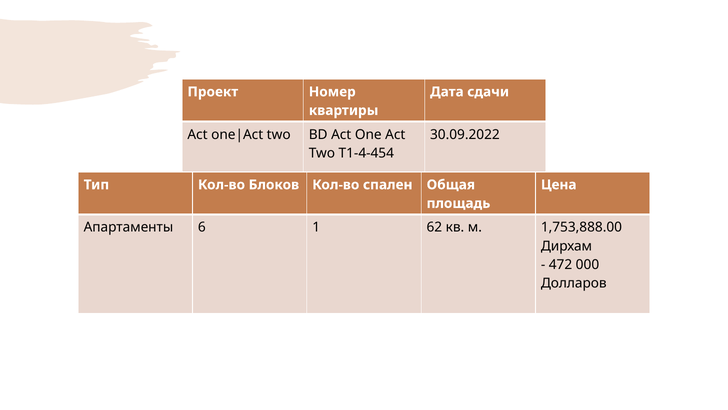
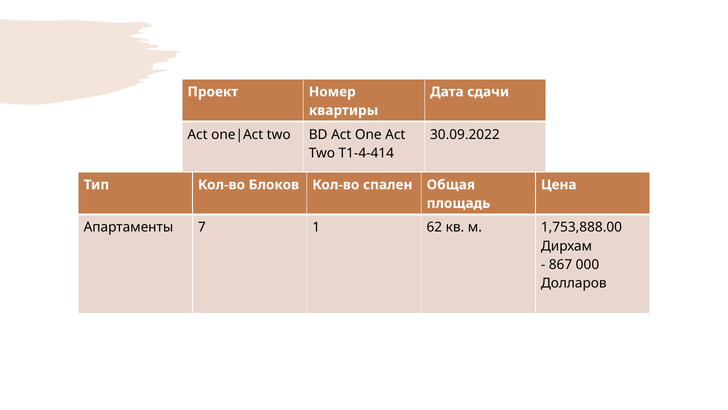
T1-4-454: T1-4-454 -> T1-4-414
6: 6 -> 7
472: 472 -> 867
